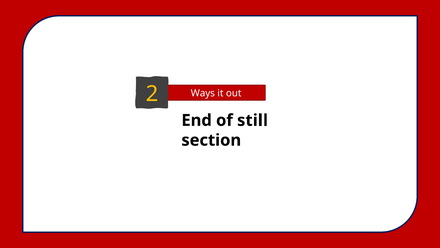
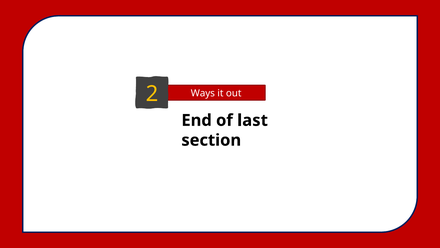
still: still -> last
